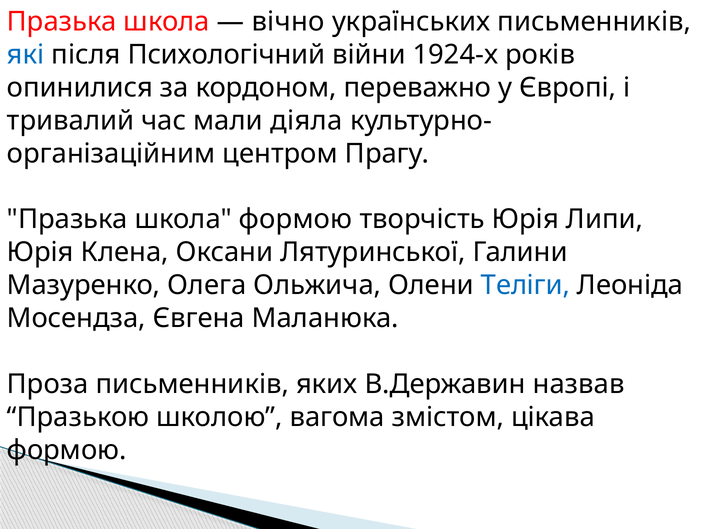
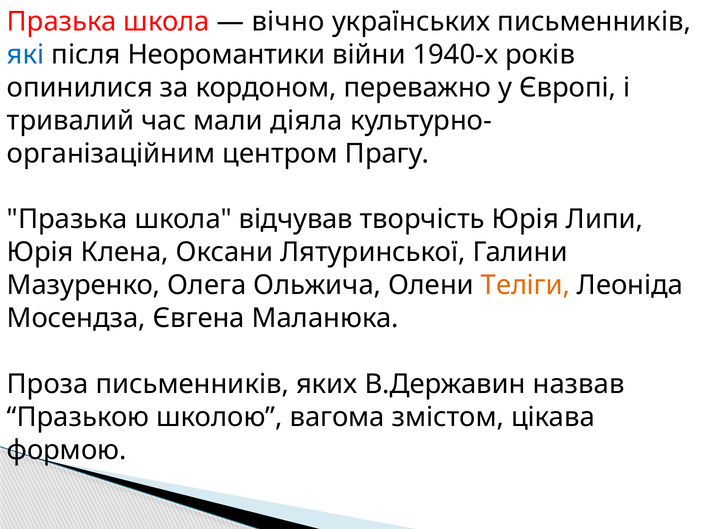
Психологічний: Психологічний -> Неоромантики
1924-х: 1924-х -> 1940-х
школа формою: формою -> відчував
Теліги colour: blue -> orange
